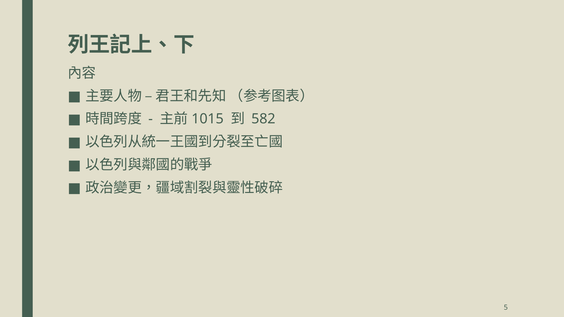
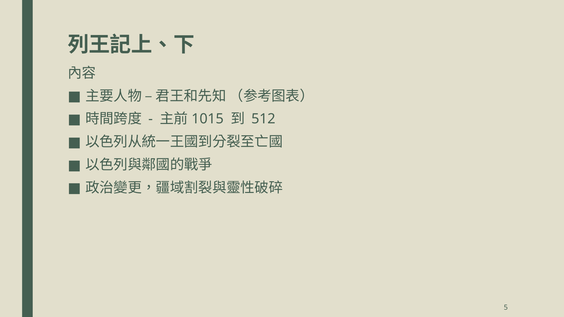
582: 582 -> 512
